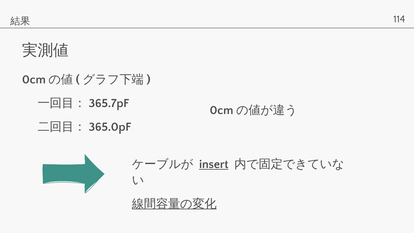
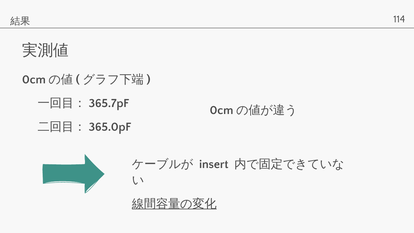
insert underline: present -> none
